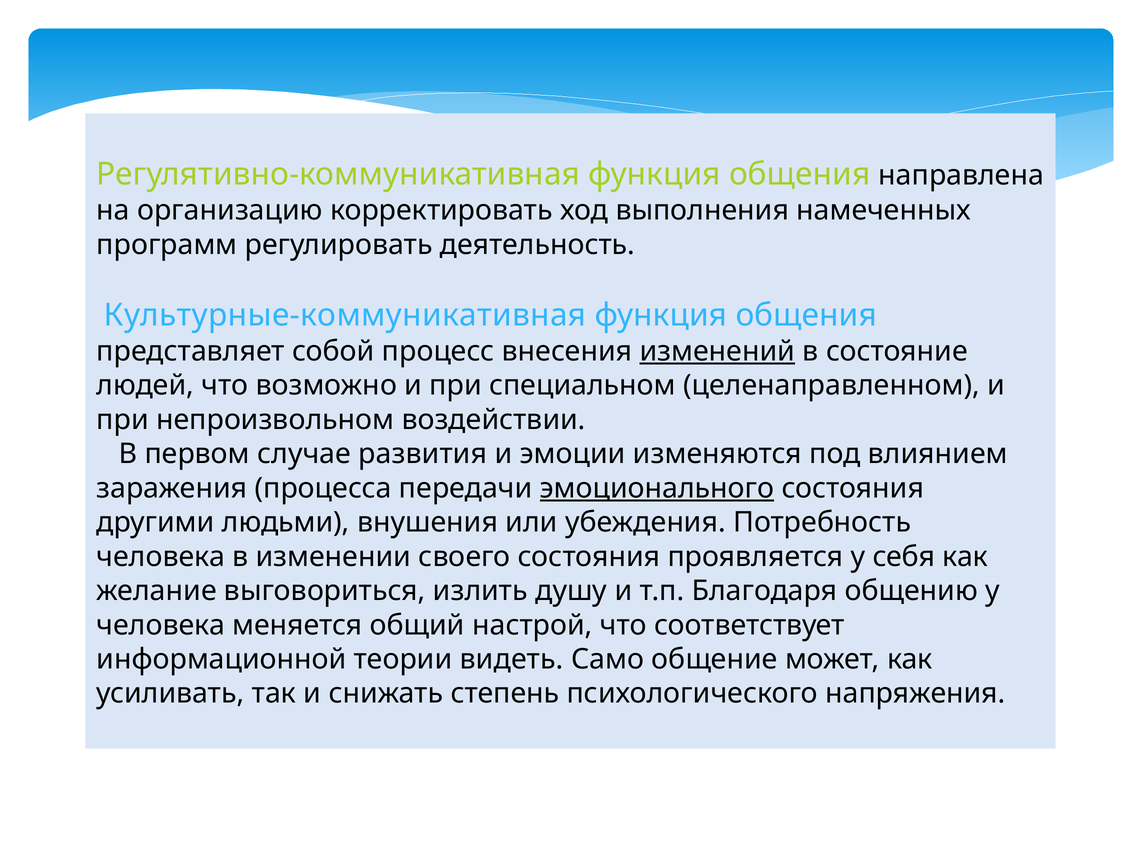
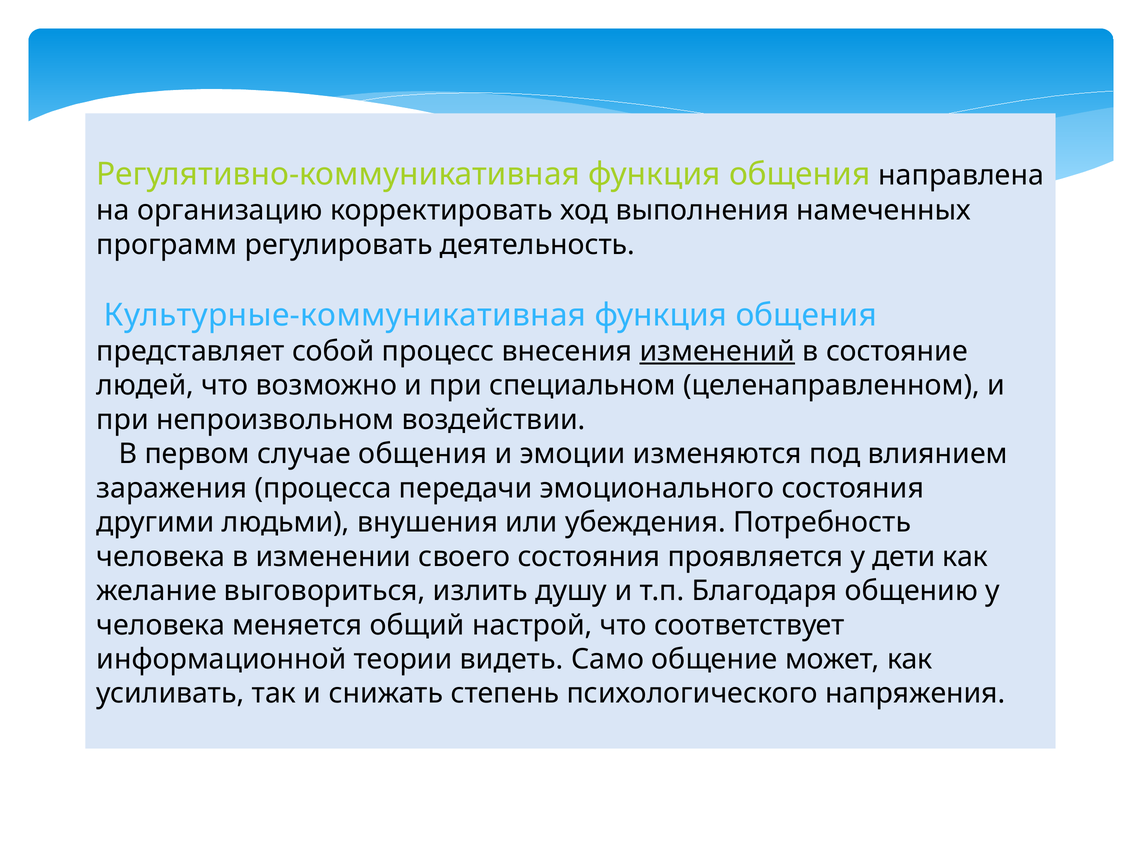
случае развития: развития -> общения
эмоционального underline: present -> none
себя: себя -> дети
